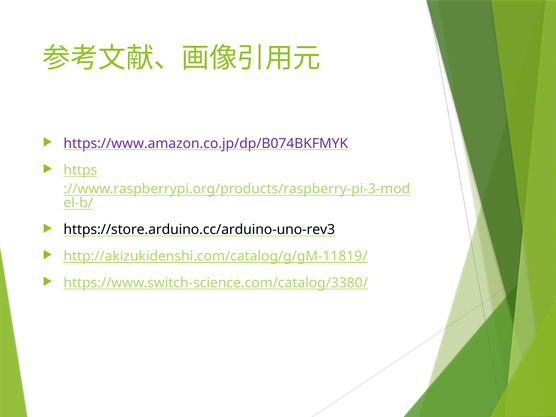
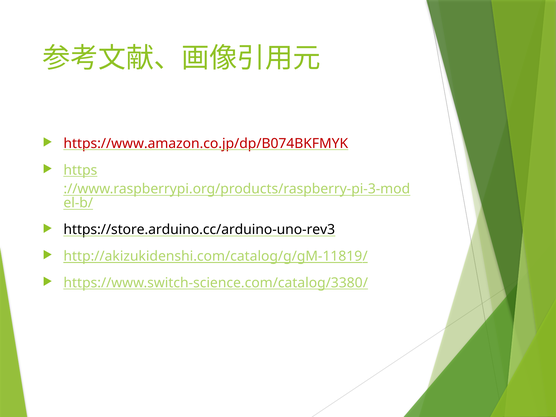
https://www.amazon.co.jp/dp/B074BKFMYK colour: purple -> red
